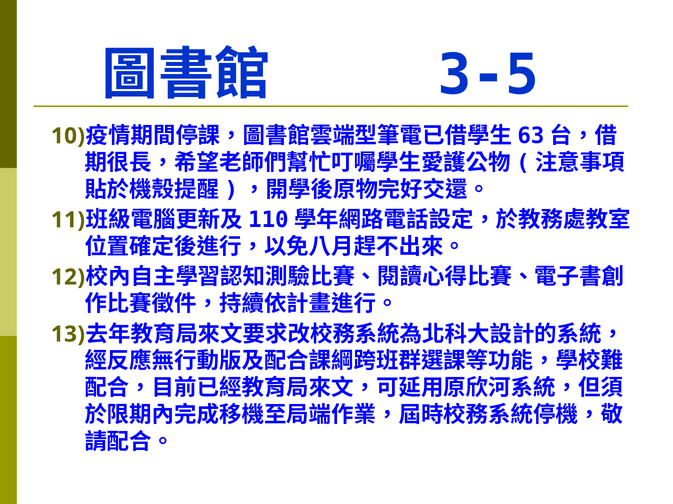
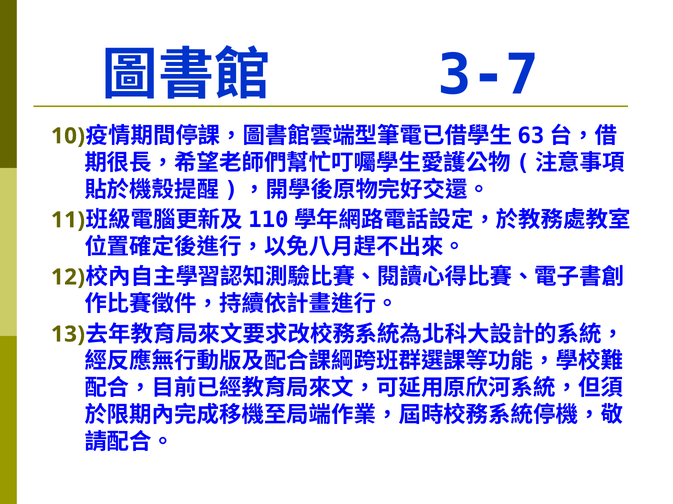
3-5: 3-5 -> 3-7
